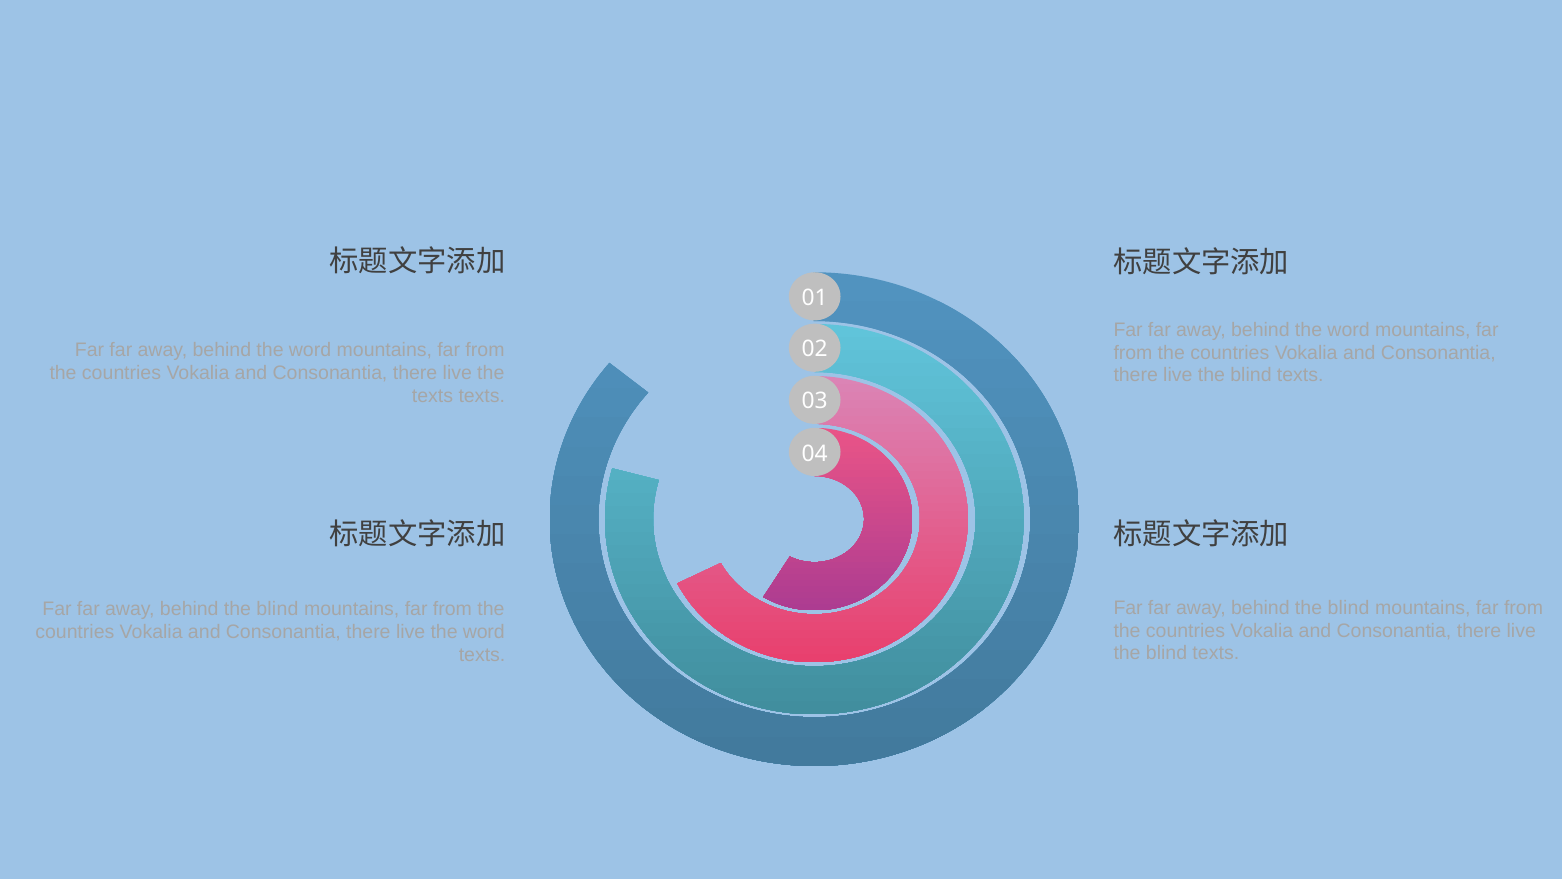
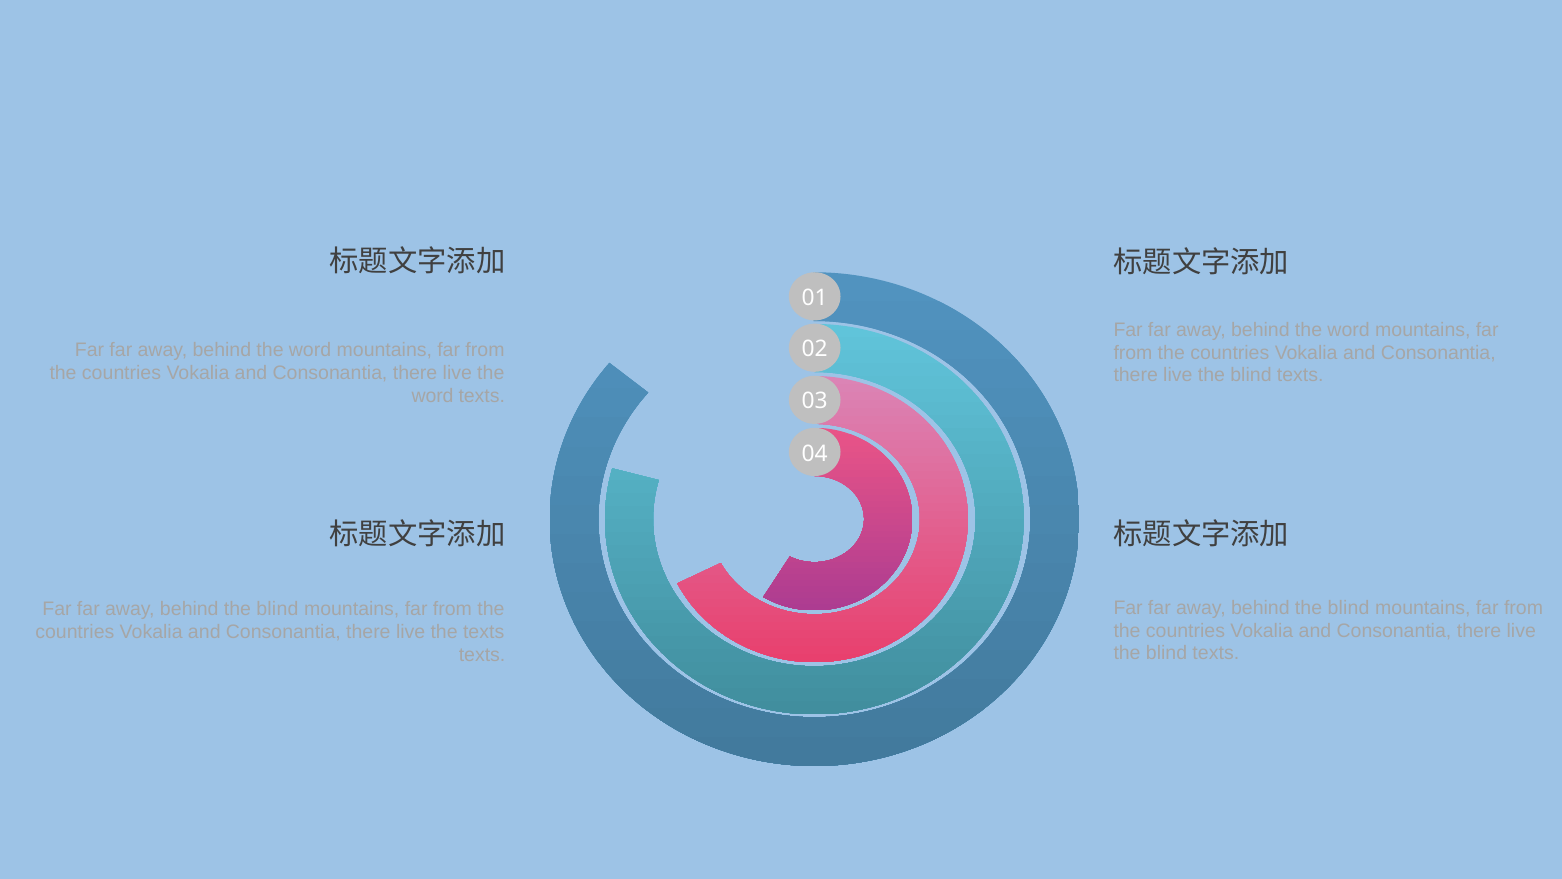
texts at (432, 396): texts -> word
live the word: word -> texts
